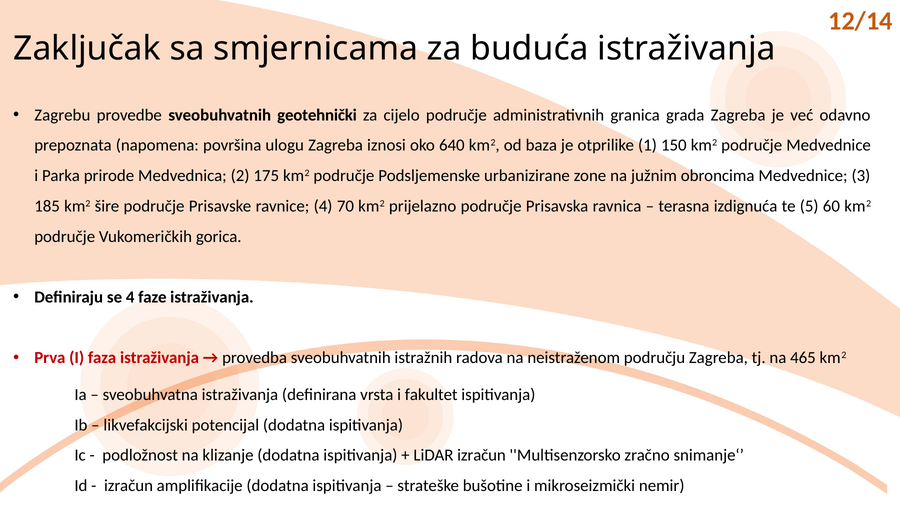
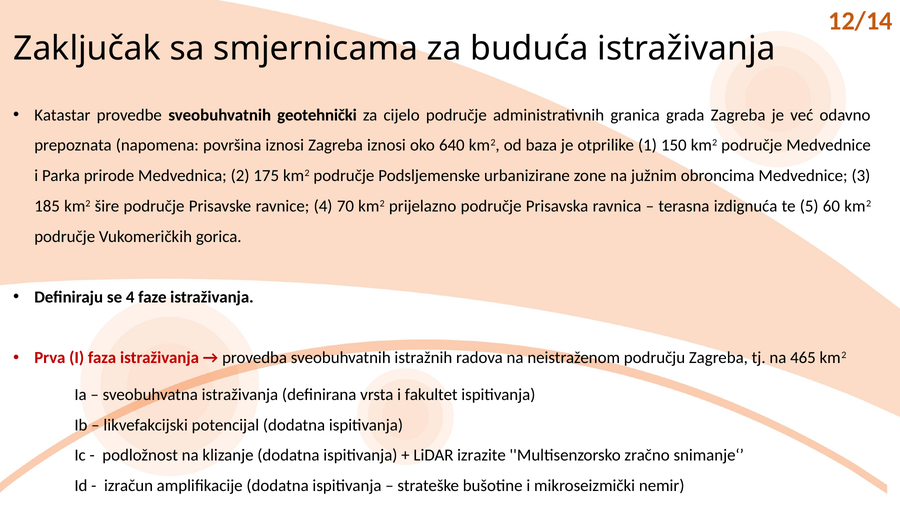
Zagrebu: Zagrebu -> Katastar
površina ulogu: ulogu -> iznosi
LiDAR izračun: izračun -> izrazite
